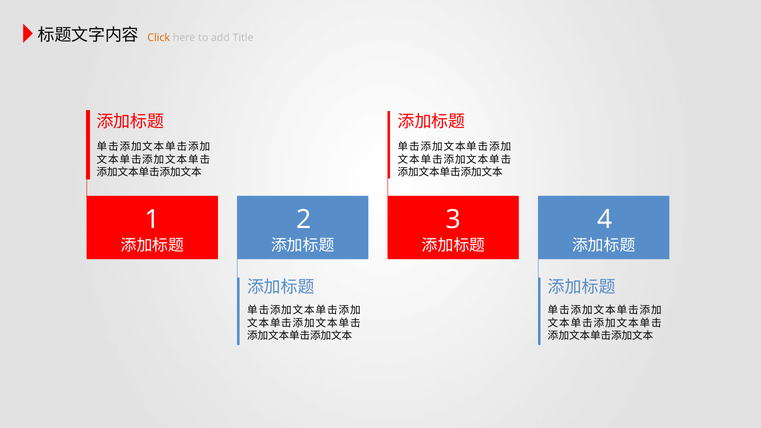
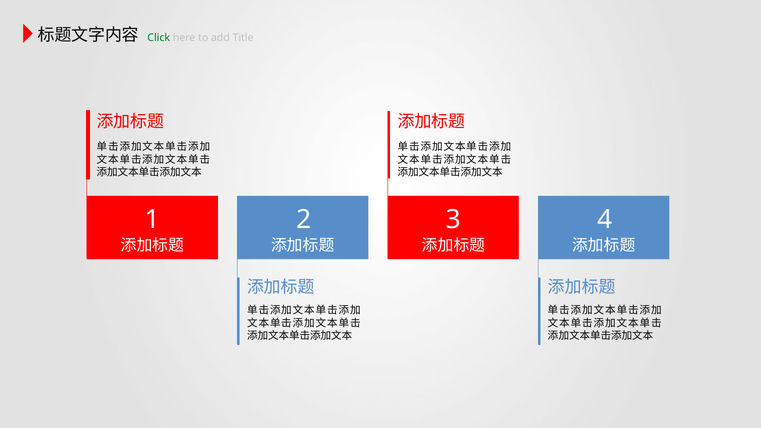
Click colour: orange -> green
